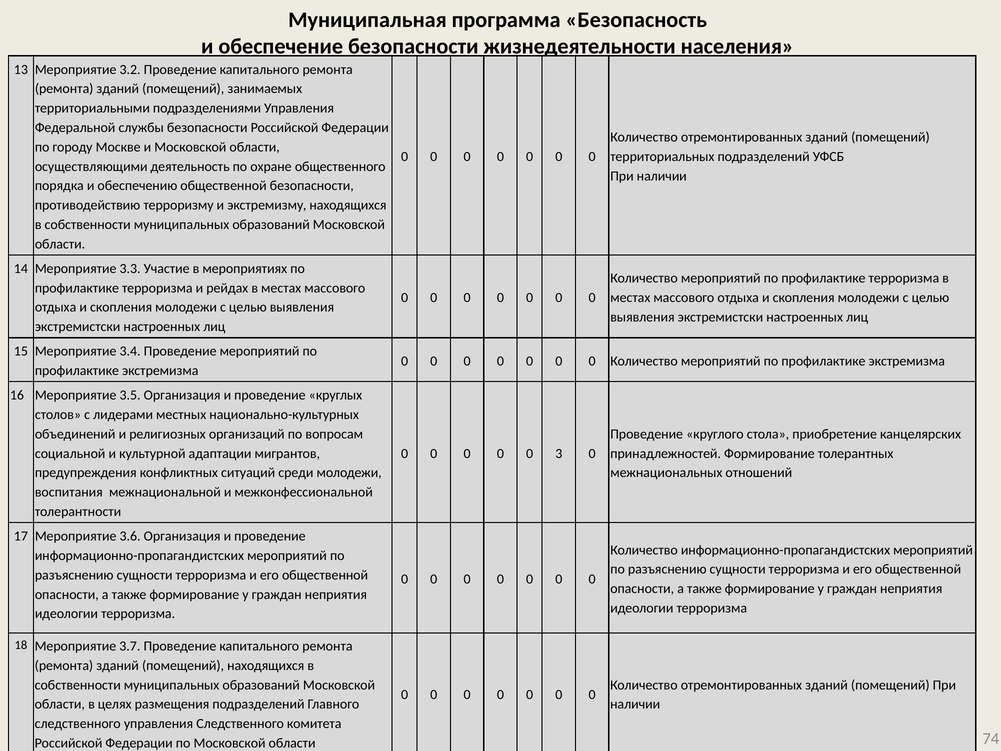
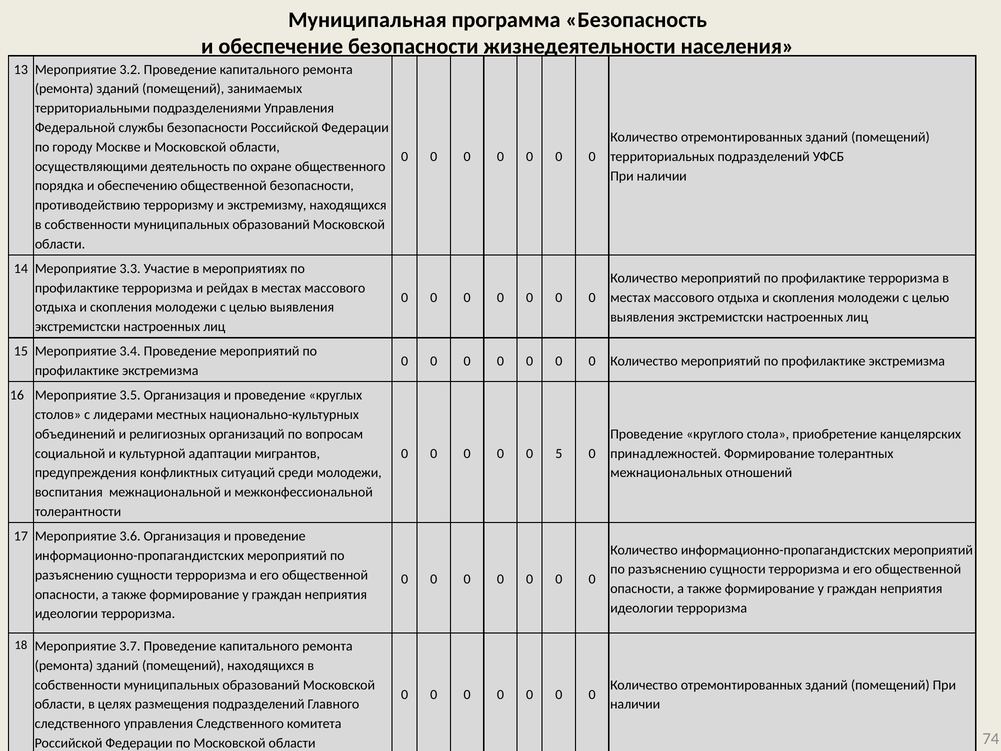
3: 3 -> 5
